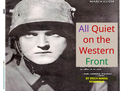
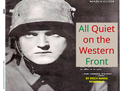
All colour: purple -> green
